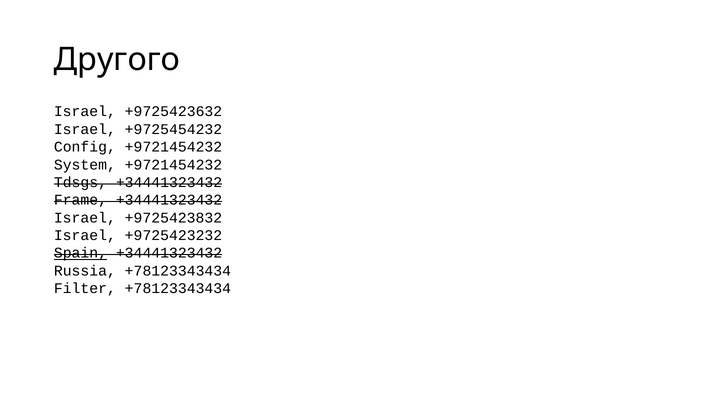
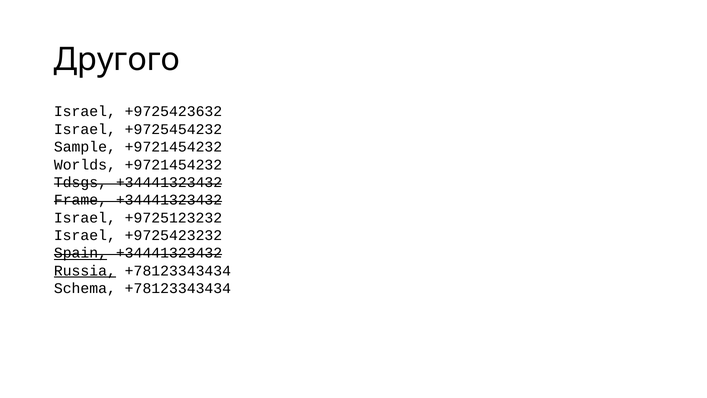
Config: Config -> Sample
System: System -> Worlds
+9725423832: +9725423832 -> +9725123232
Russia underline: none -> present
Filter: Filter -> Schema
